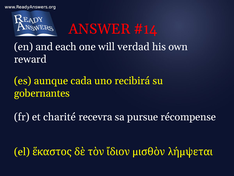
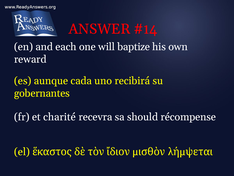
verdad: verdad -> baptize
pursue: pursue -> should
